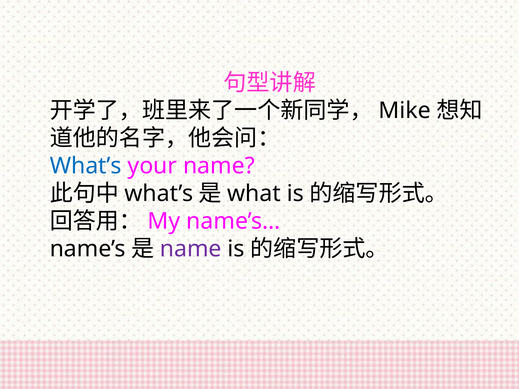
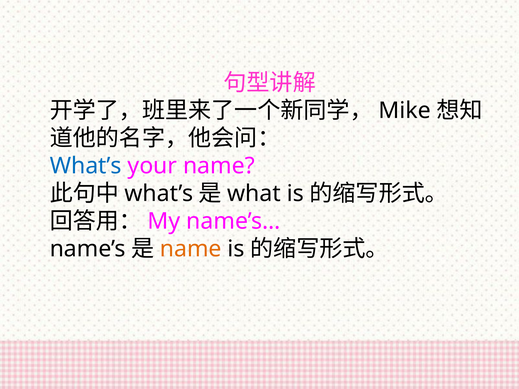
name at (191, 249) colour: purple -> orange
